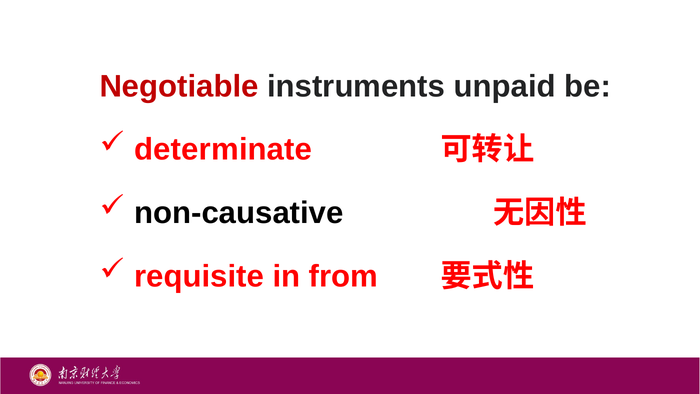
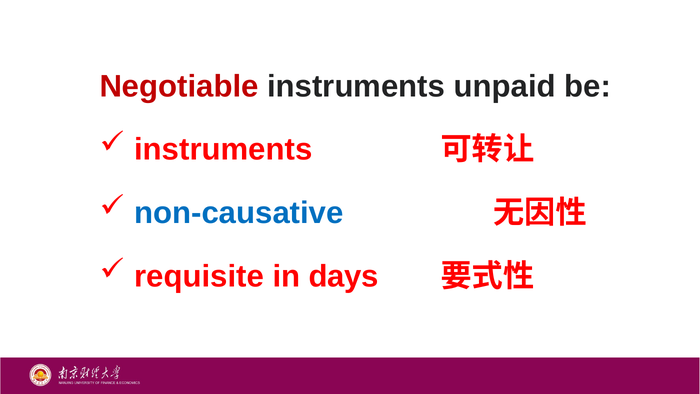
determinate at (223, 150): determinate -> instruments
non-causative colour: black -> blue
from: from -> days
